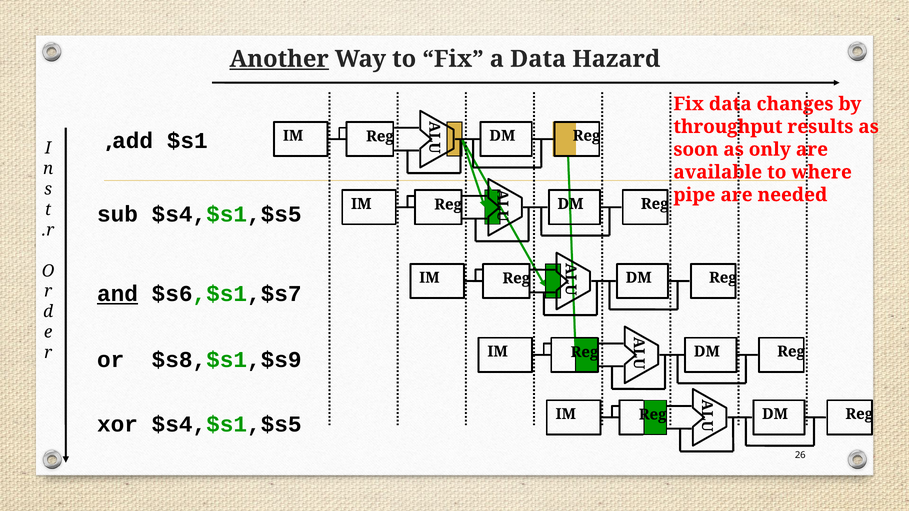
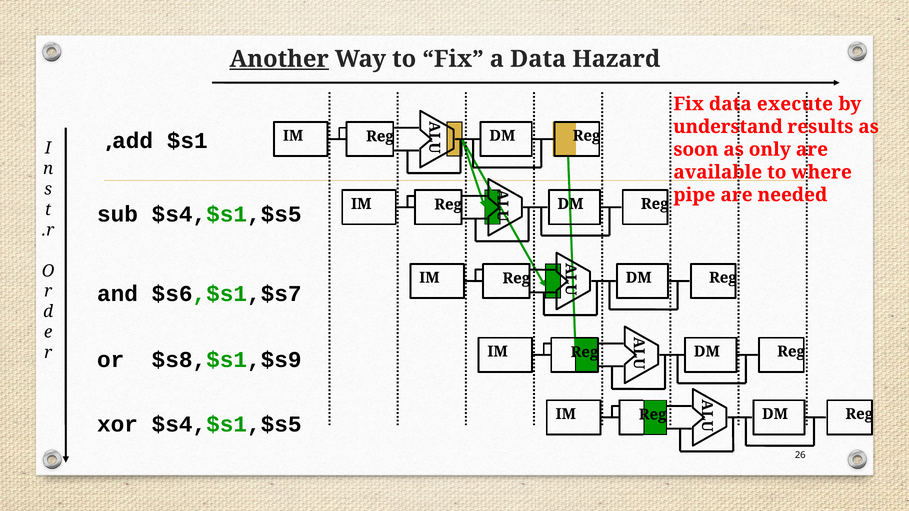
changes: changes -> execute
throughput: throughput -> understand
and underline: present -> none
